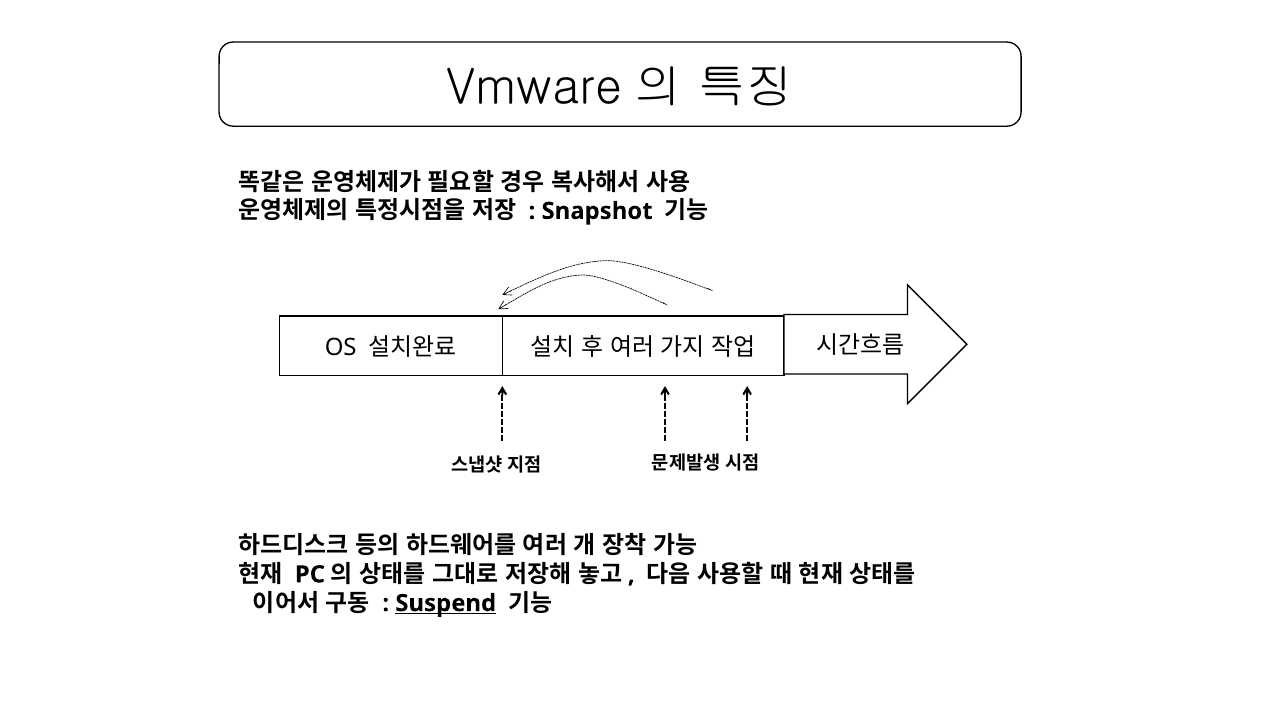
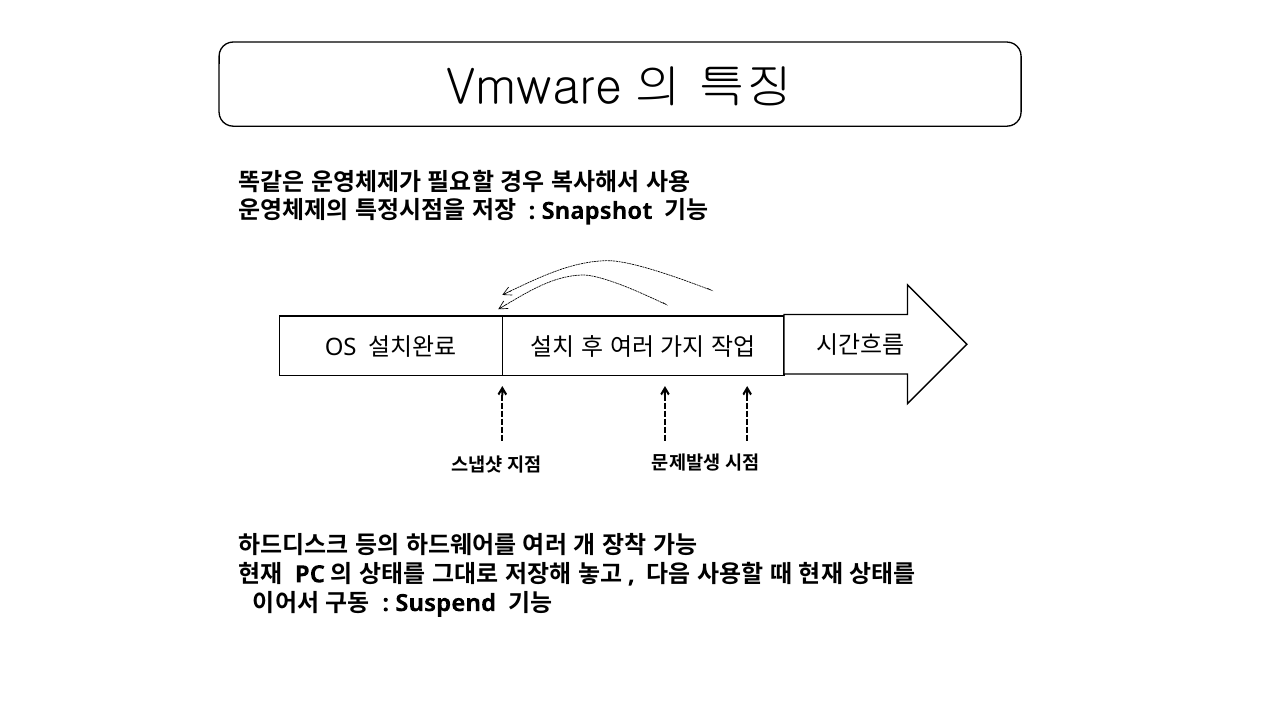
Suspend underline: present -> none
